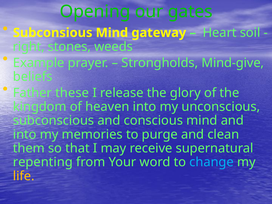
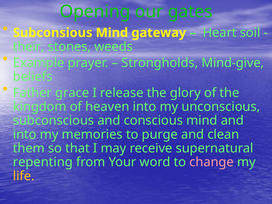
right: right -> their
these: these -> grace
change colour: light blue -> pink
